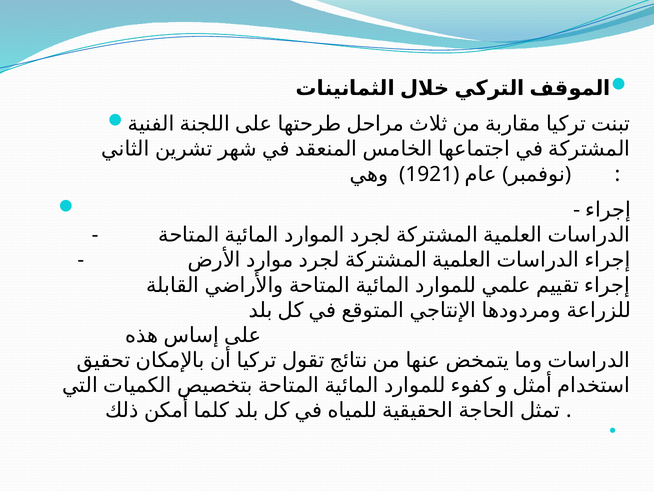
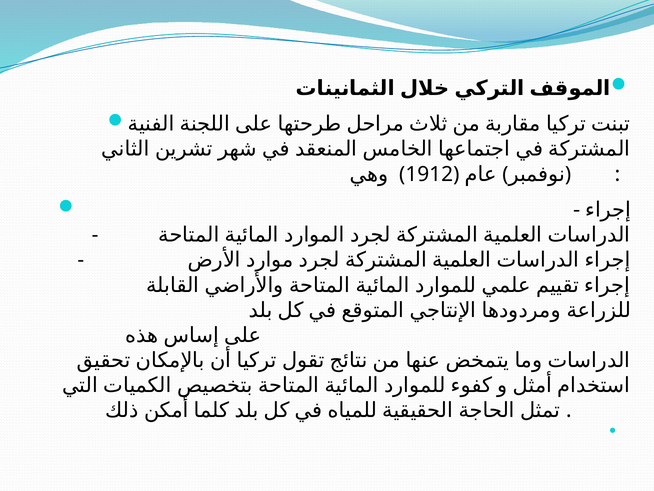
1921: 1921 -> 1912
